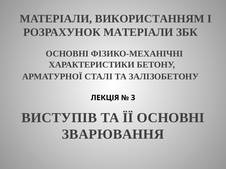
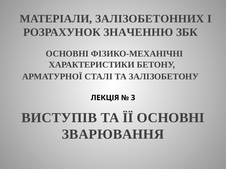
ВИКОРИСТАННЯМ: ВИКОРИСТАННЯМ -> ЗАЛІЗОБЕТОННИХ
РОЗРАХУНОК МАТЕРІАЛИ: МАТЕРІАЛИ -> ЗНАЧЕННЮ
